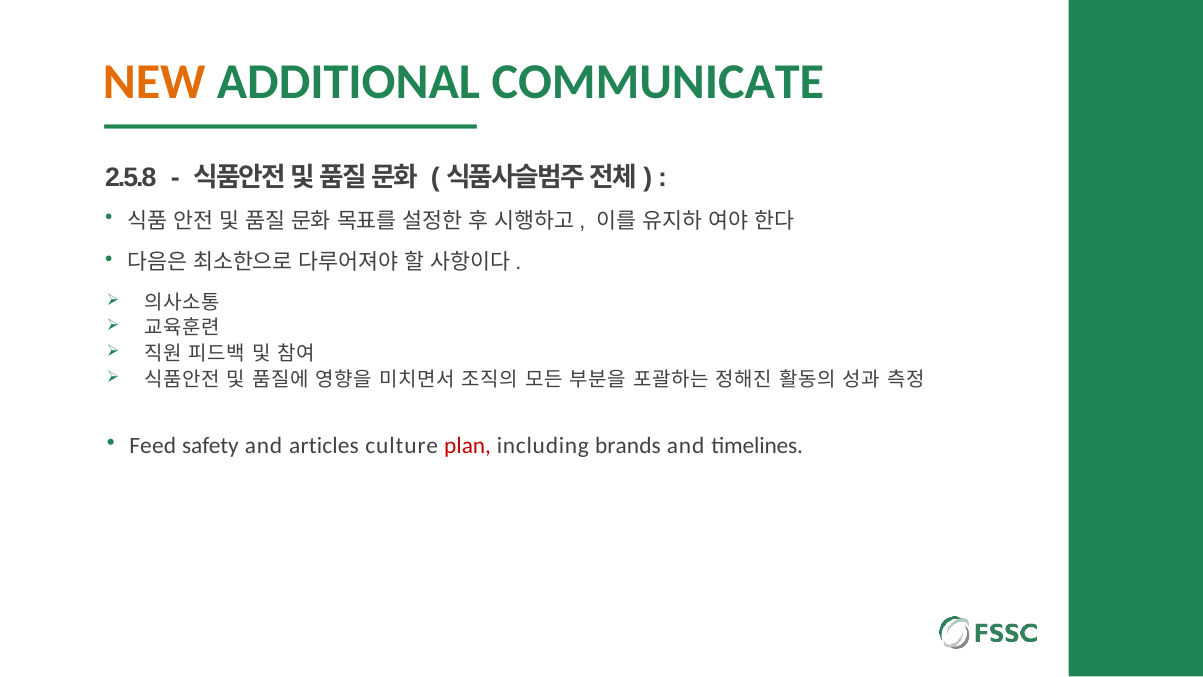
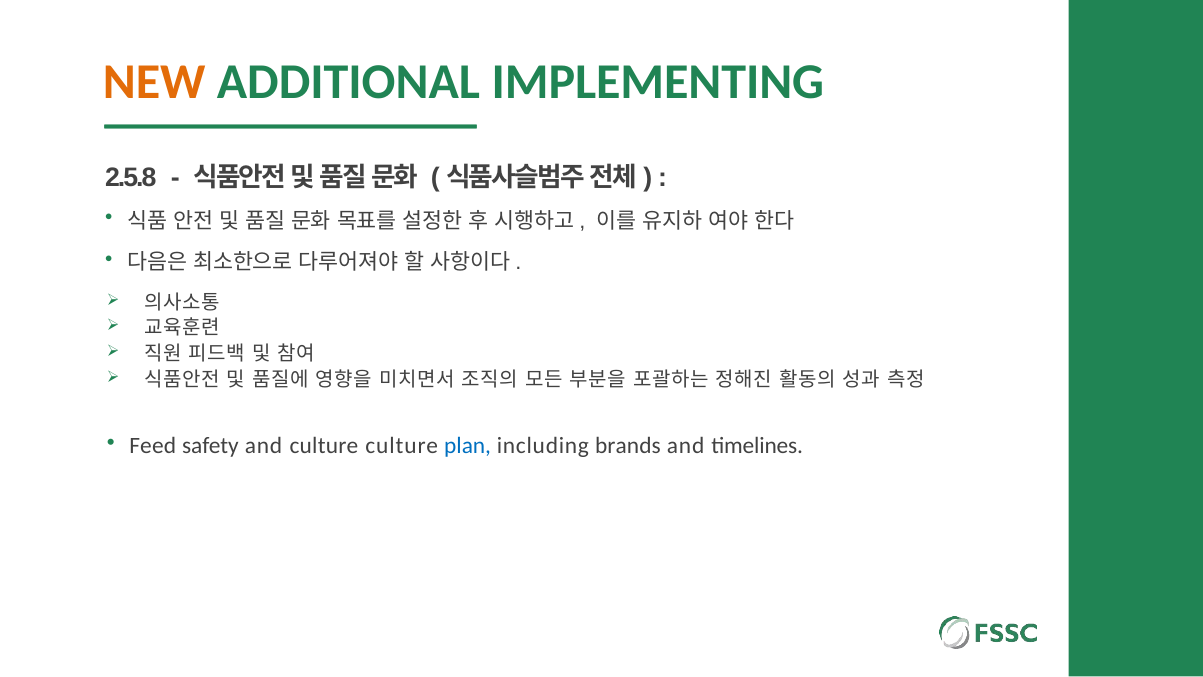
COMMUNICATE: COMMUNICATE -> IMPLEMENTING
and articles: articles -> culture
plan colour: red -> blue
